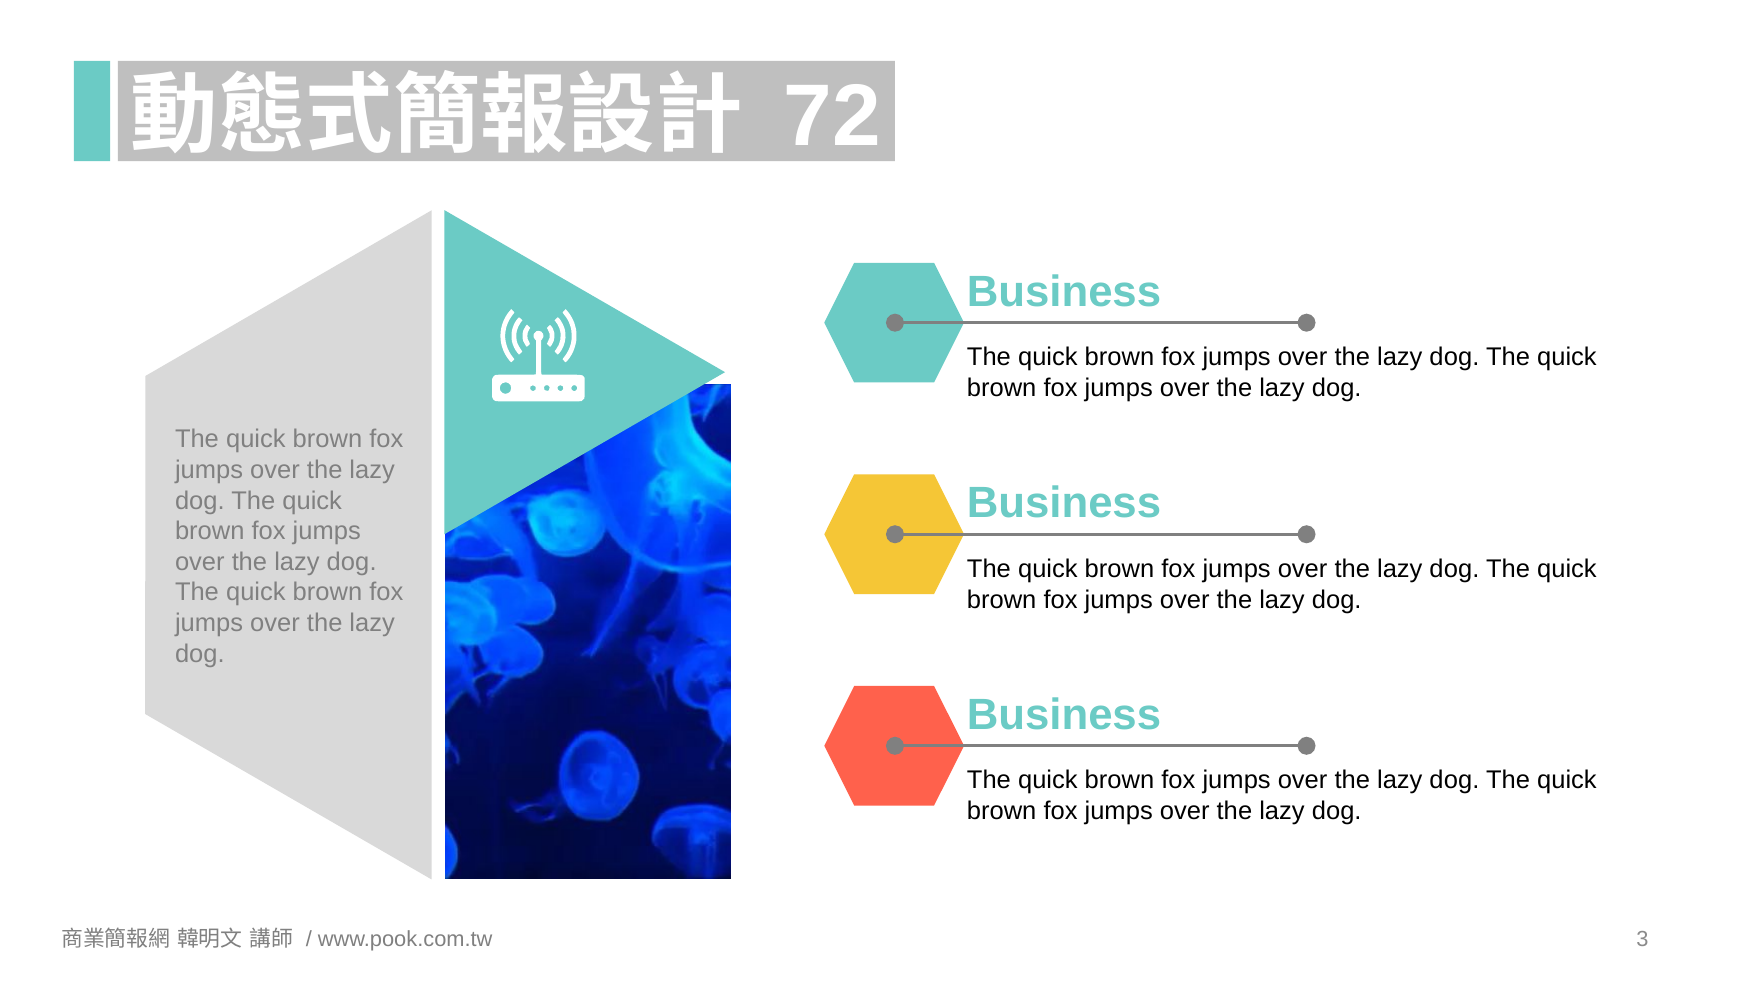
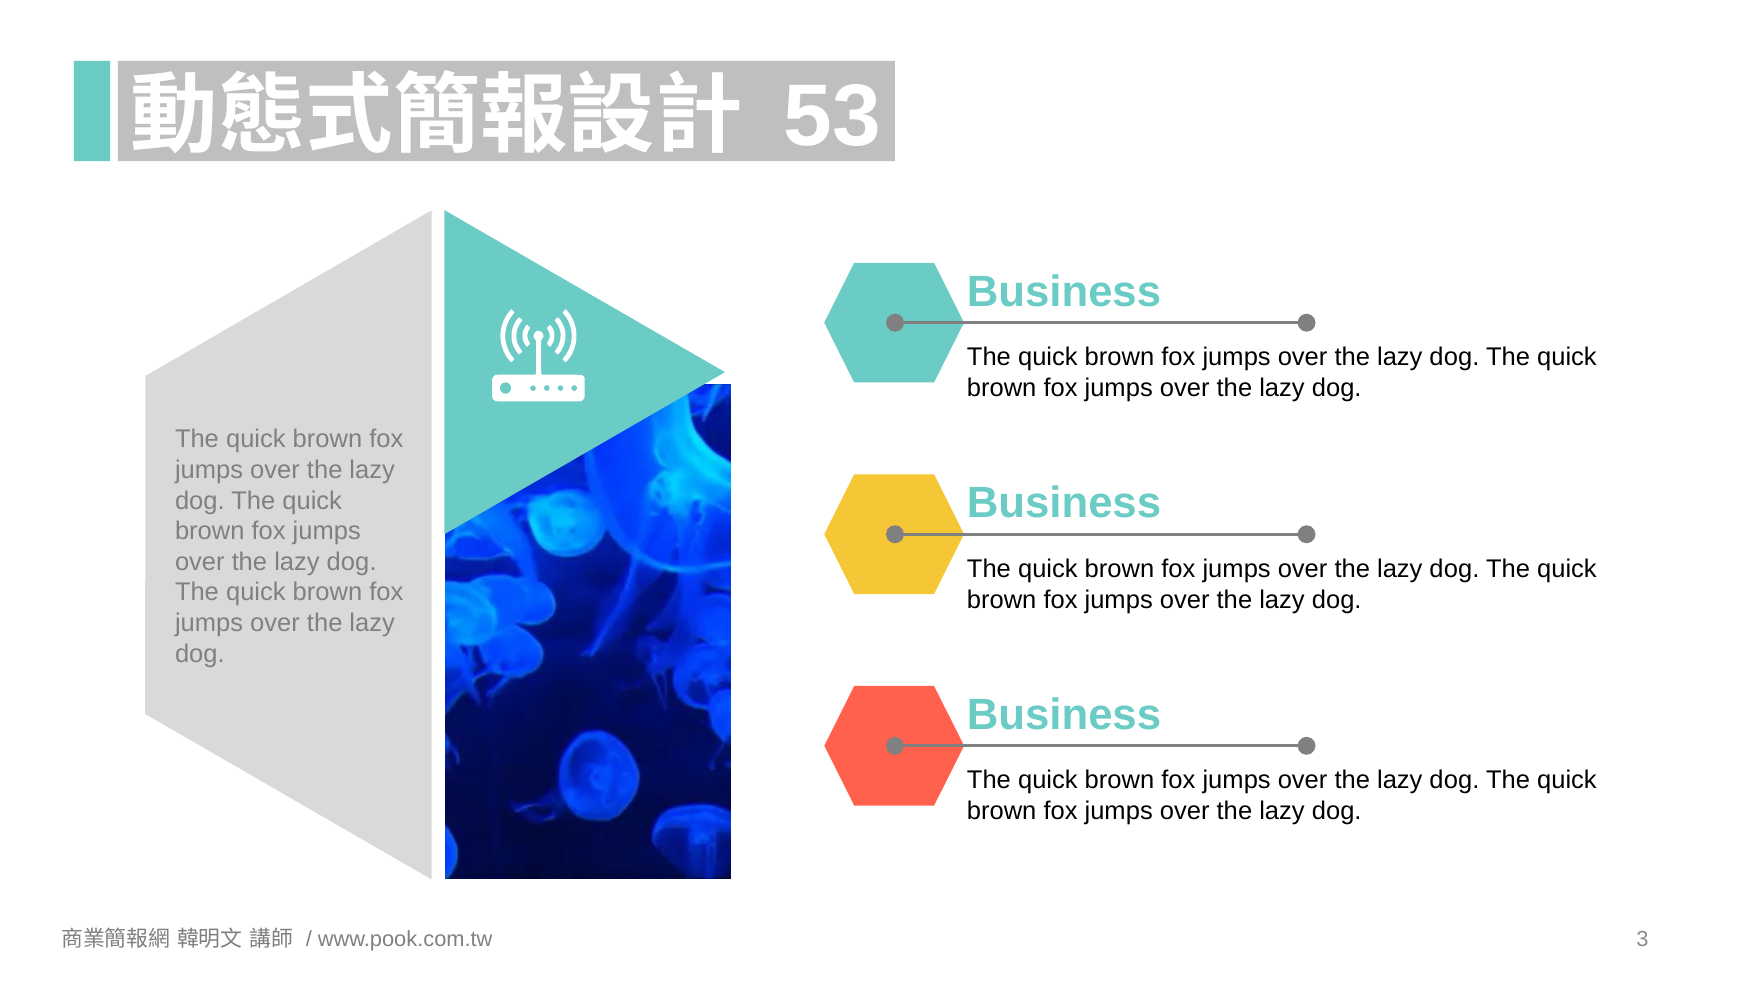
72: 72 -> 53
